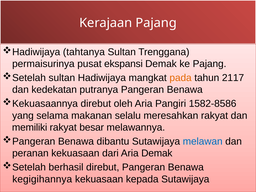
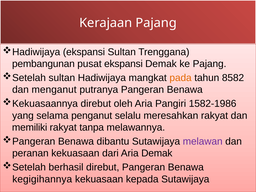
tahtanya at (84, 52): tahtanya -> ekspansi
permaisurinya: permaisurinya -> pembangunan
2117: 2117 -> 8582
kedekatan: kedekatan -> menganut
1582-8586: 1582-8586 -> 1582-1986
makanan: makanan -> penganut
besar: besar -> tanpa
melawan colour: blue -> purple
